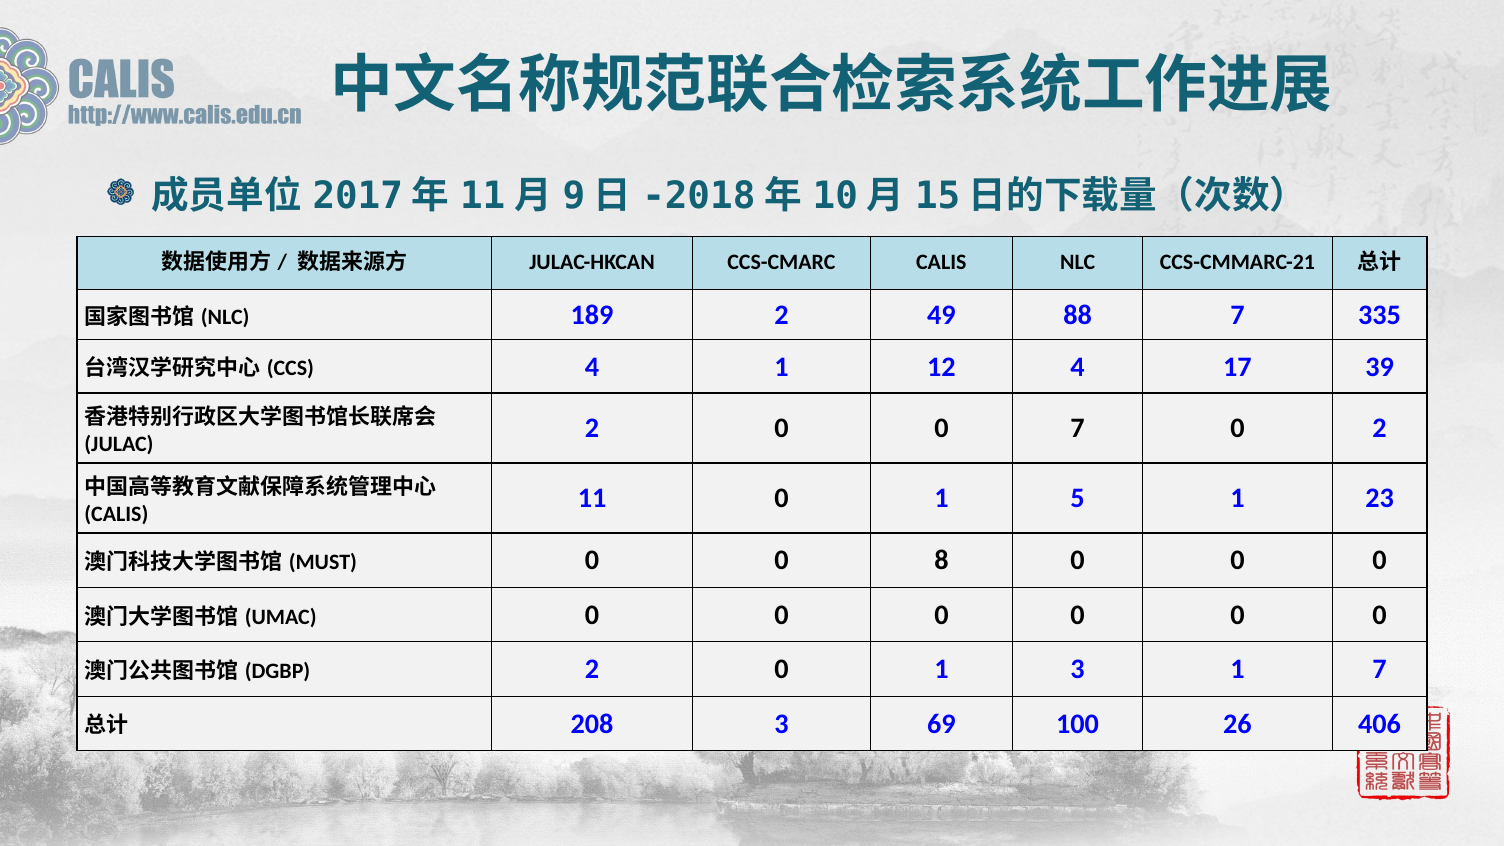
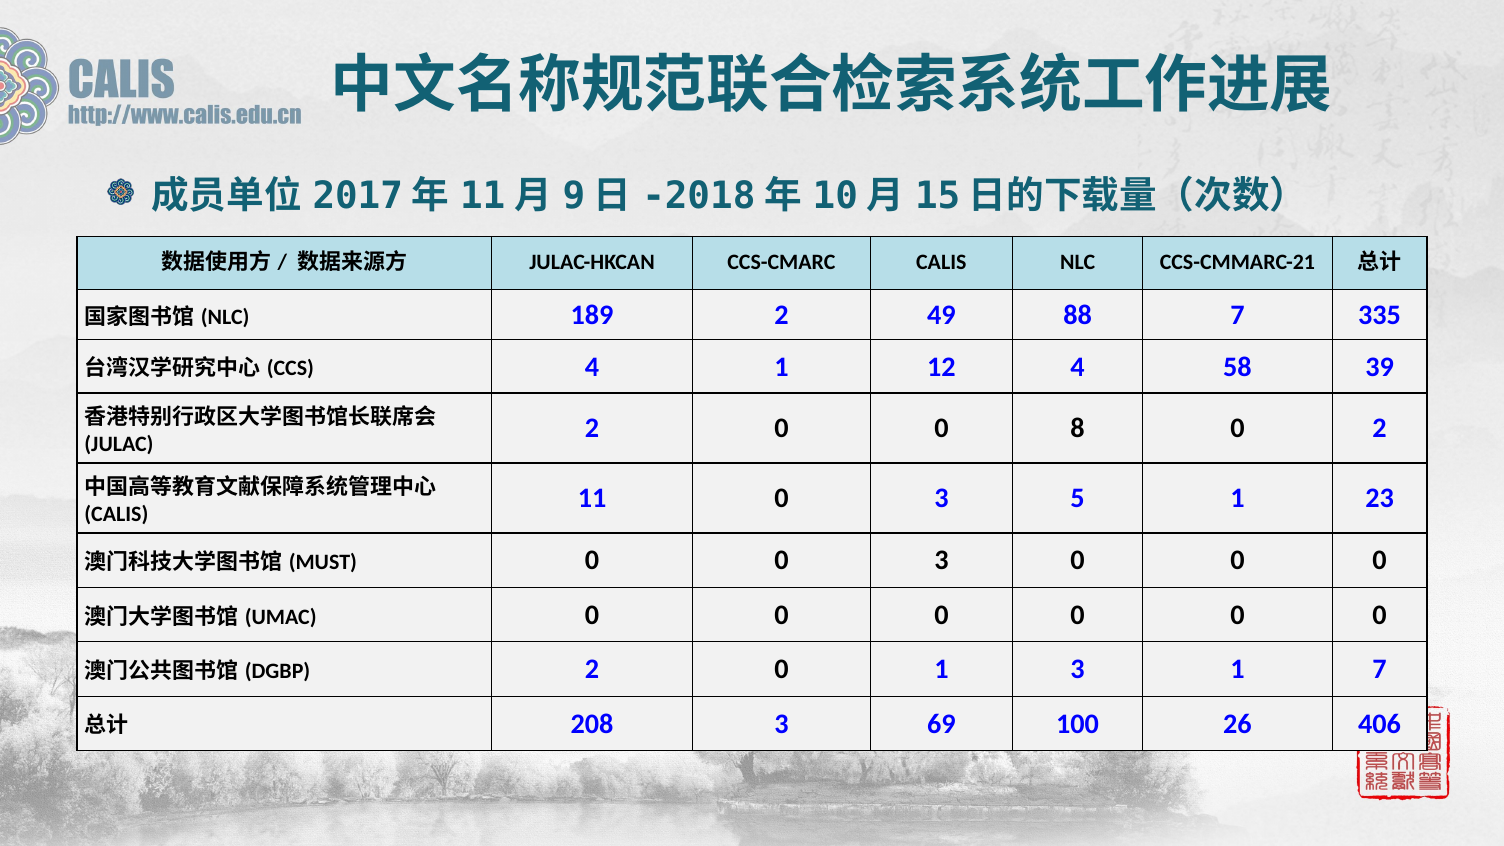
17: 17 -> 58
0 7: 7 -> 8
11 0 1: 1 -> 3
0 0 8: 8 -> 3
